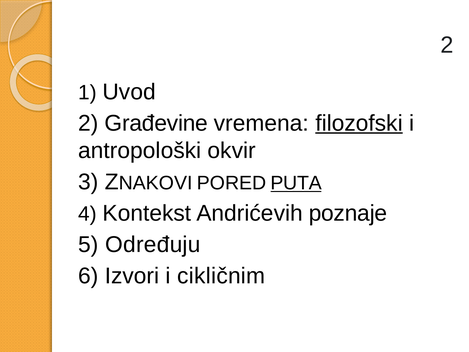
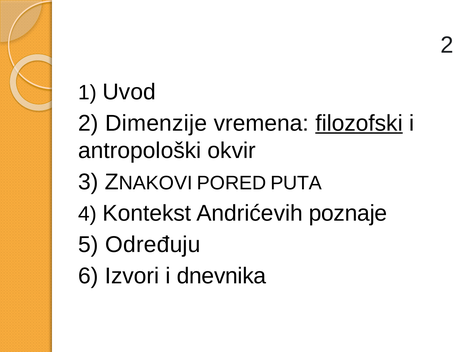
Građevine: Građevine -> Dimenzije
PUTA underline: present -> none
cikličnim: cikličnim -> dnevnika
